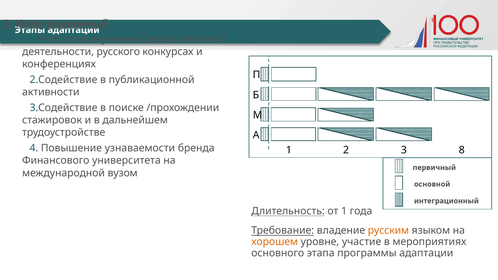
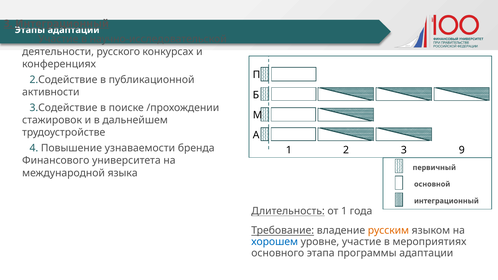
8: 8 -> 9
вузом: вузом -> языка
хорошем colour: orange -> blue
